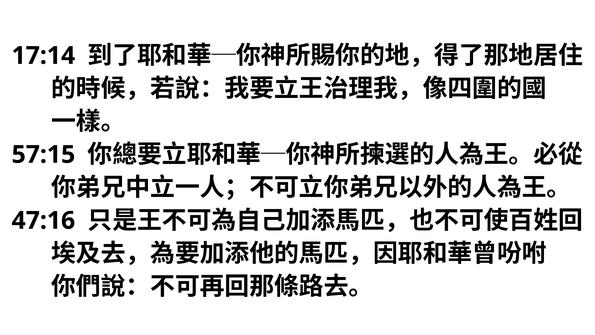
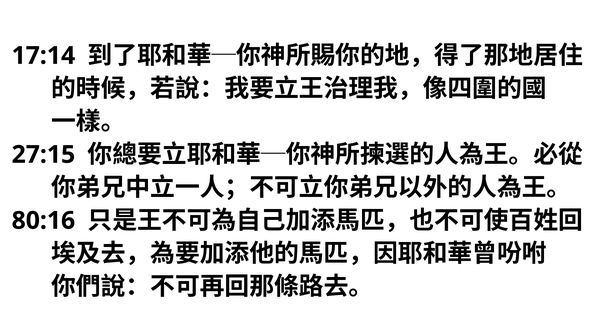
57:15: 57:15 -> 27:15
47:16: 47:16 -> 80:16
